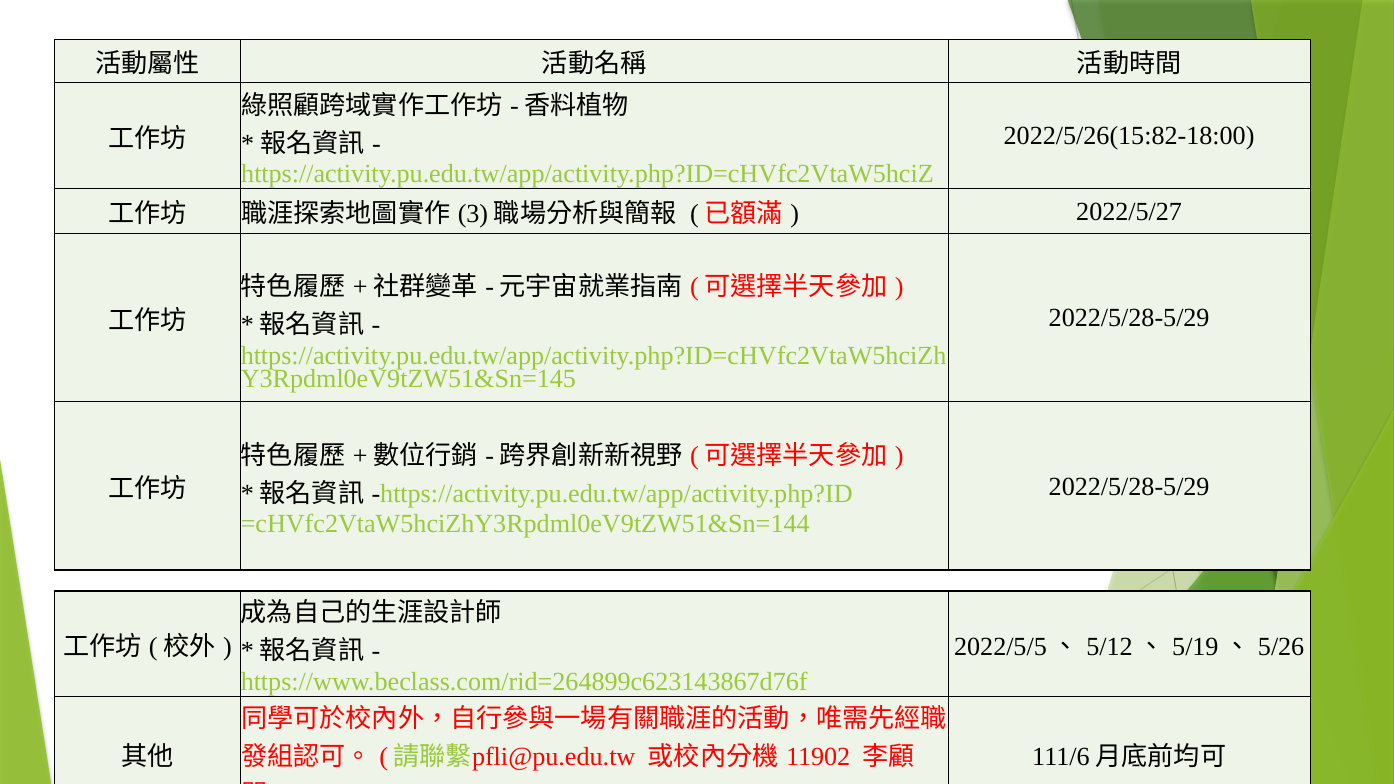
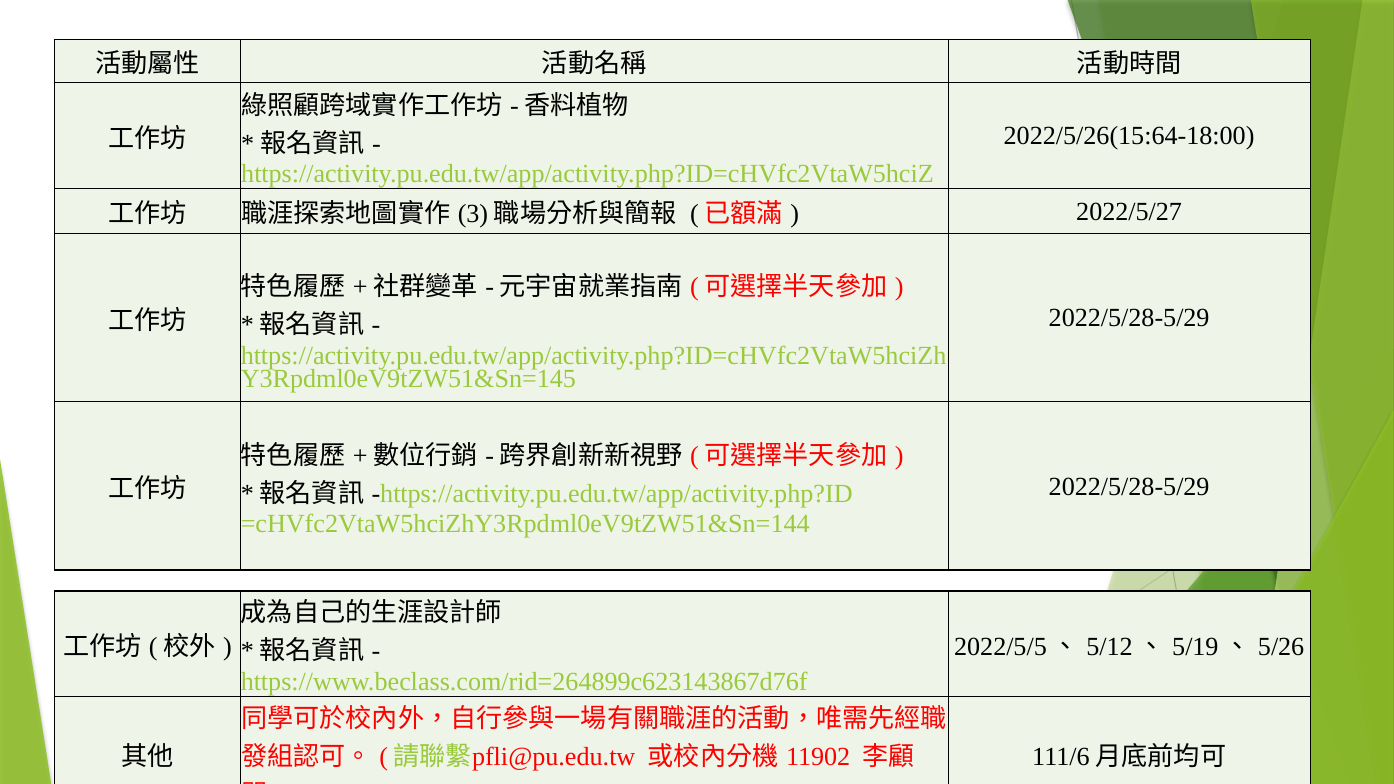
2022/5/26(15:82-18:00: 2022/5/26(15:82-18:00 -> 2022/5/26(15:64-18:00
